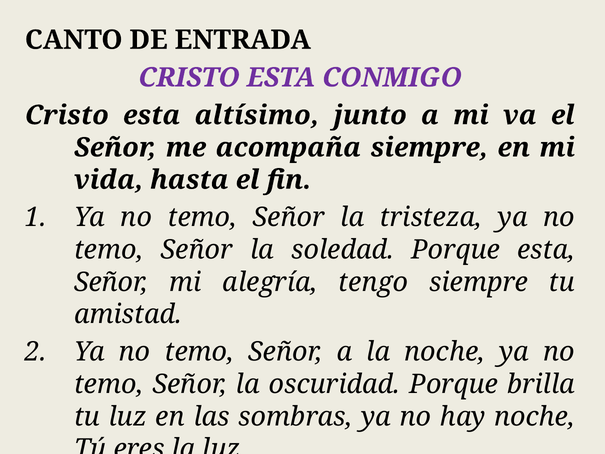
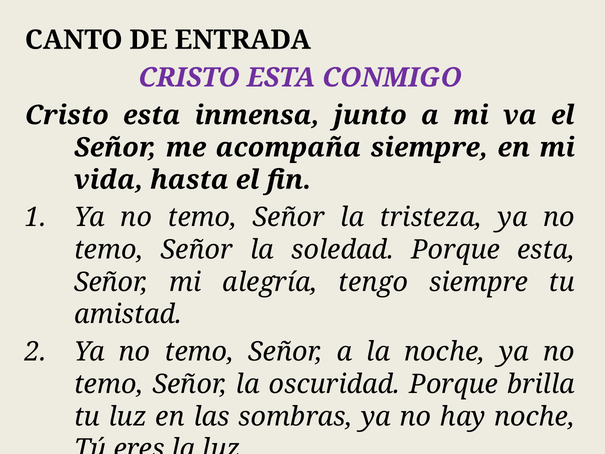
altísimo: altísimo -> inmensa
